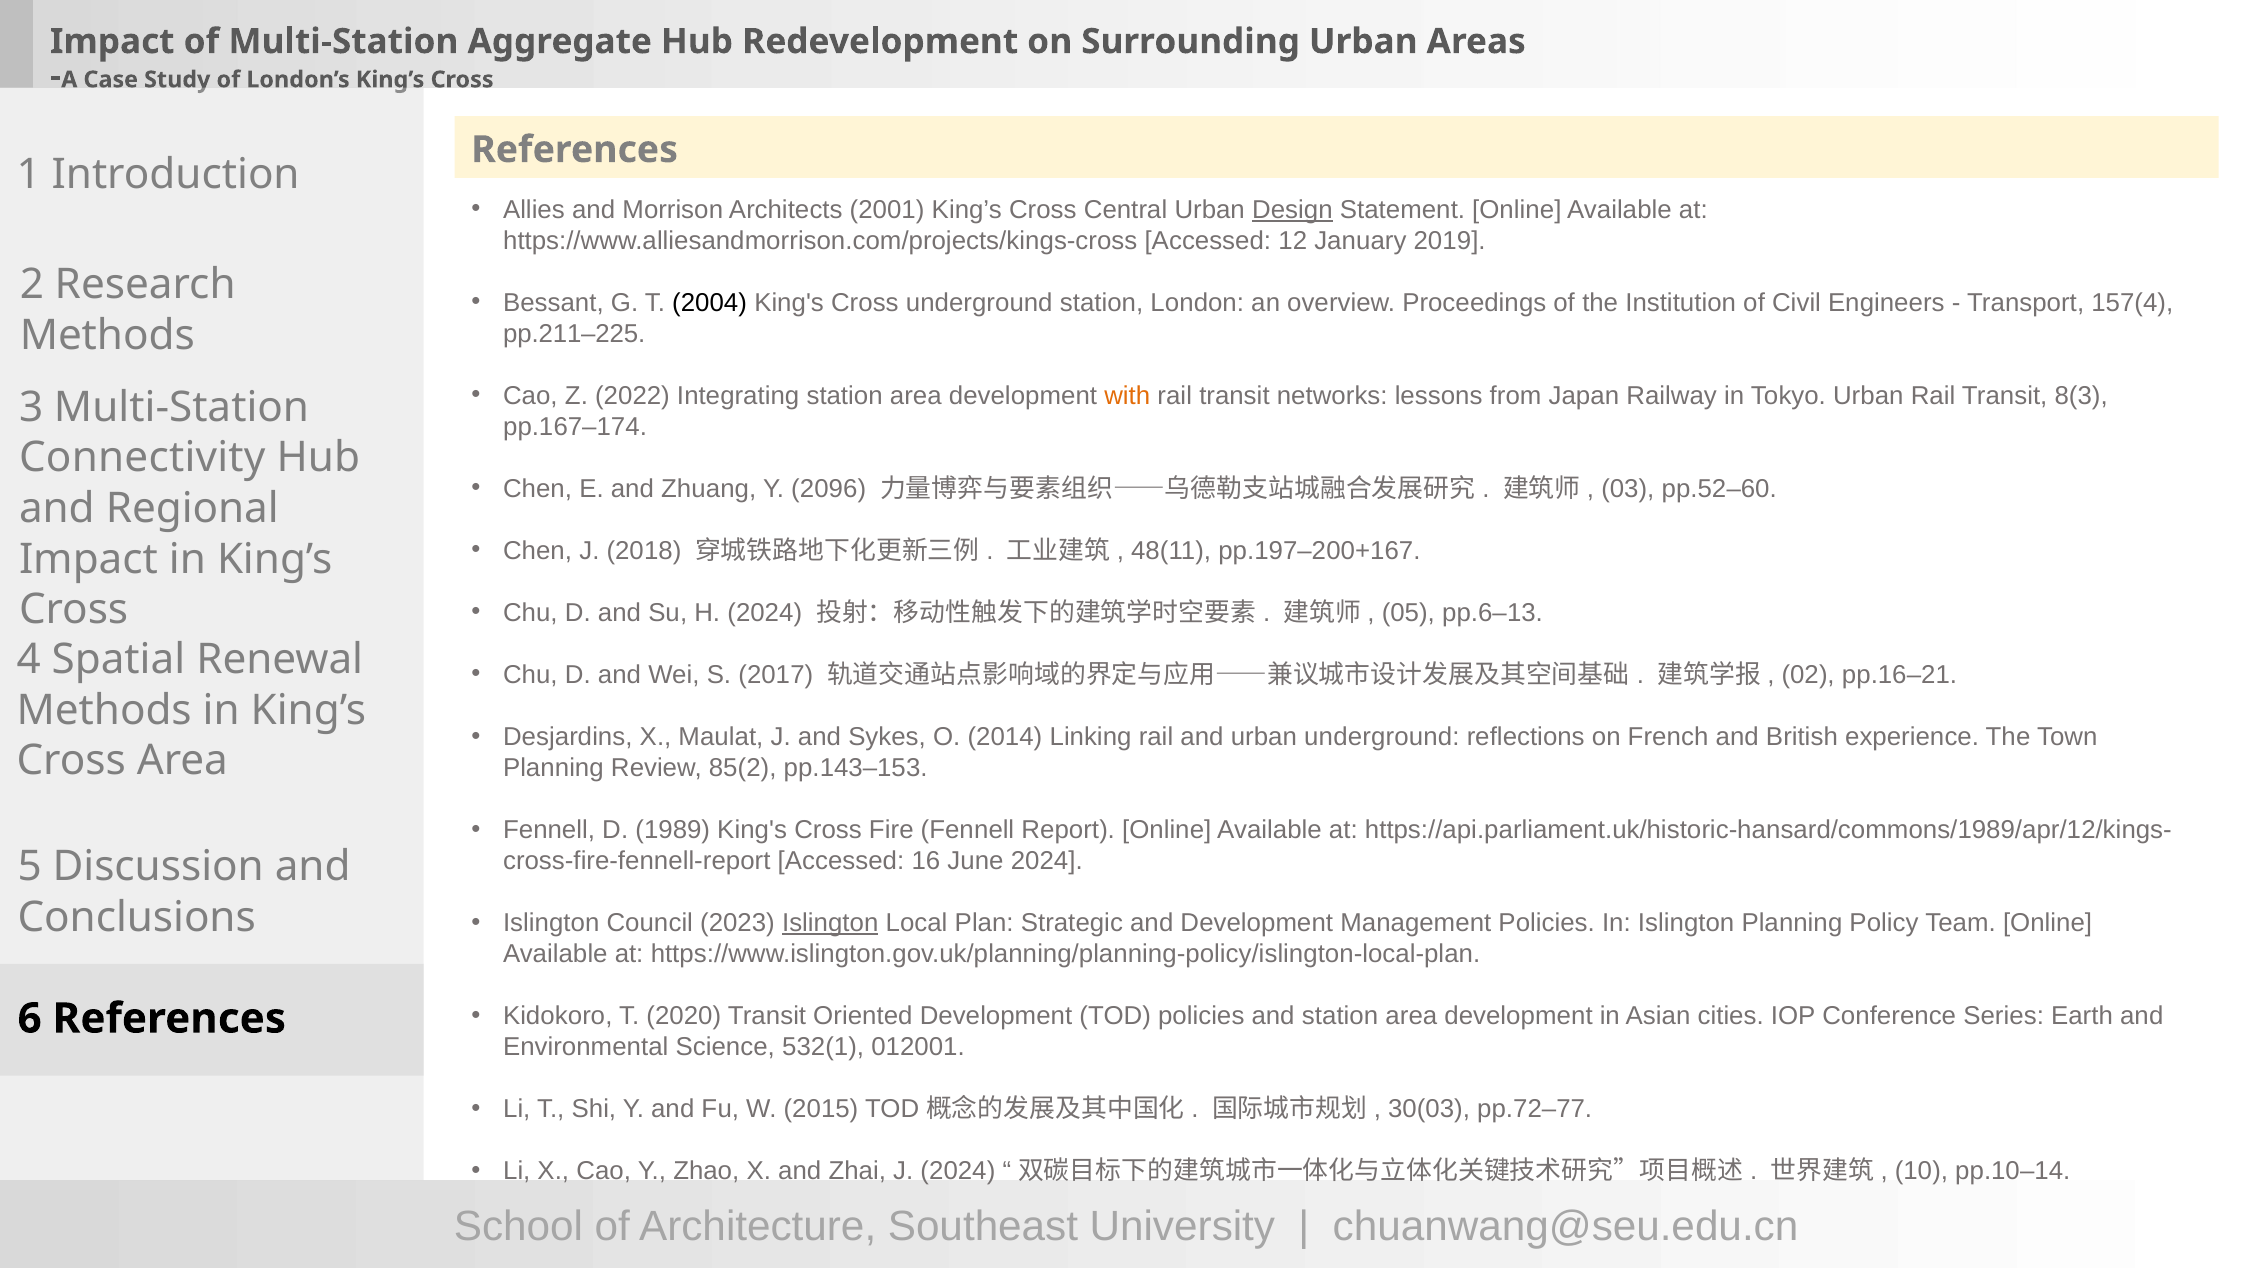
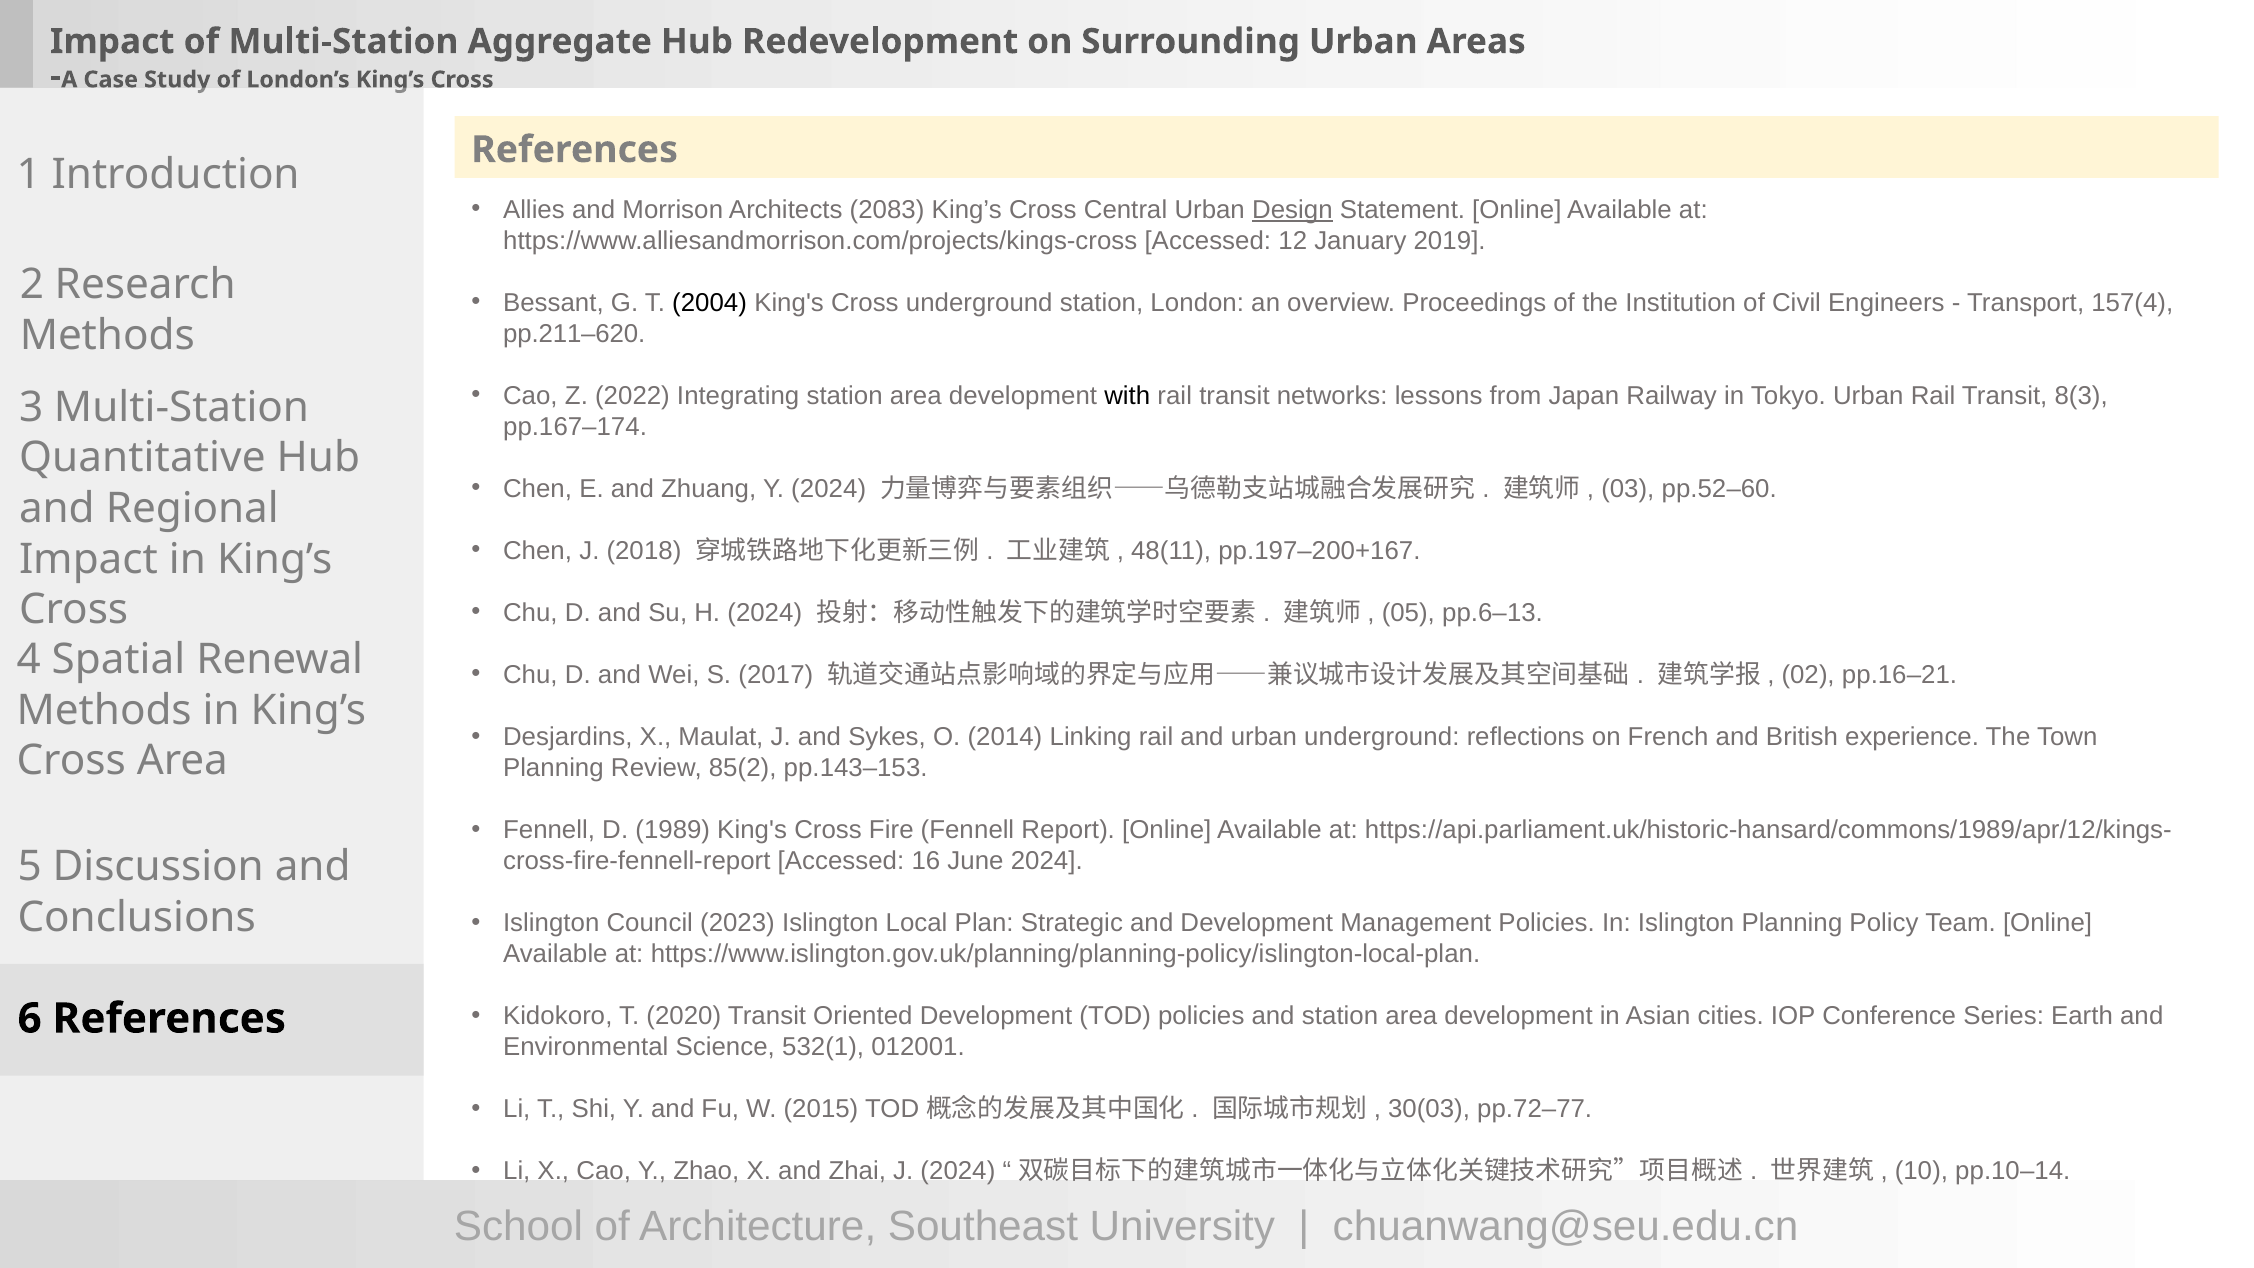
2001: 2001 -> 2083
pp.211–225: pp.211–225 -> pp.211–620
with colour: orange -> black
Connectivity: Connectivity -> Quantitative
Y 2096: 2096 -> 2024
Islington at (830, 923) underline: present -> none
